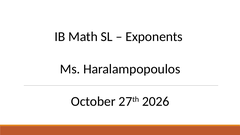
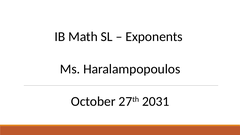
2026: 2026 -> 2031
